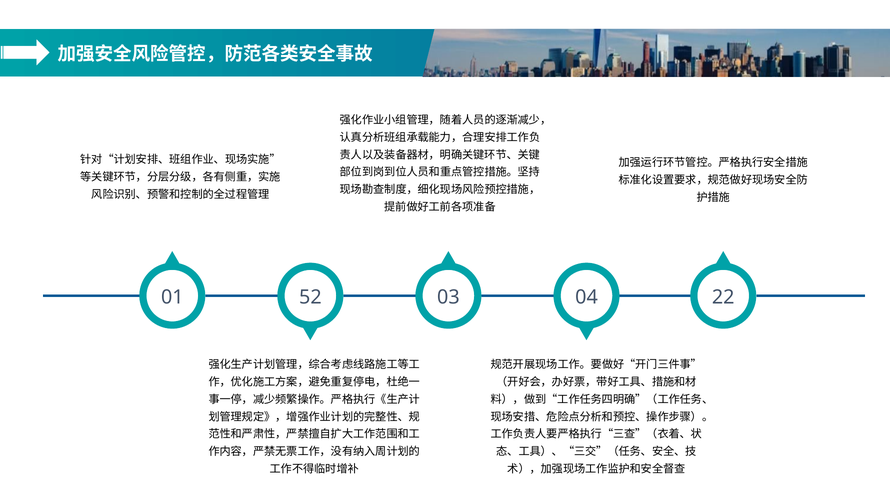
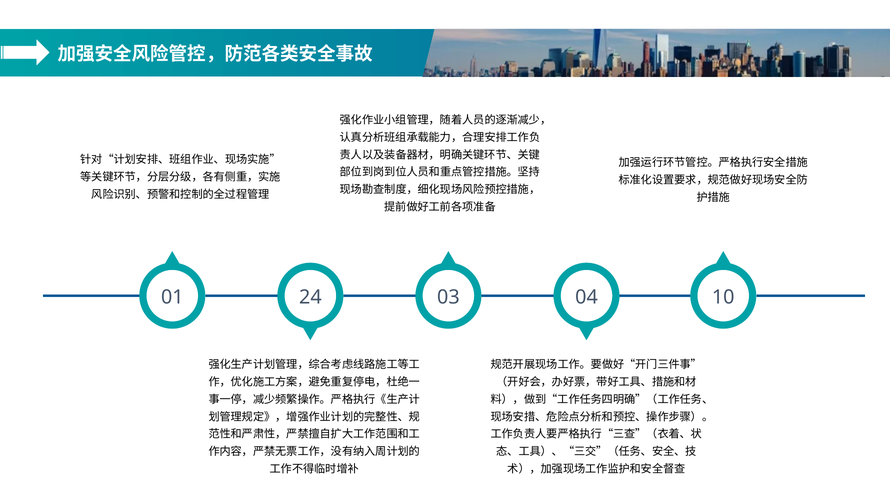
52: 52 -> 24
22: 22 -> 10
